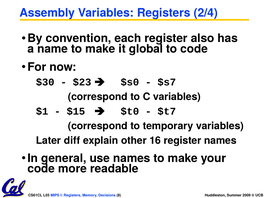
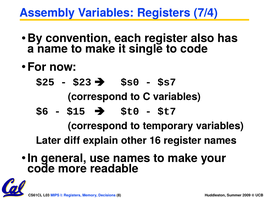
2/4: 2/4 -> 7/4
global: global -> single
$30: $30 -> $25
$1: $1 -> $6
